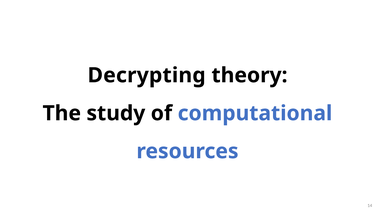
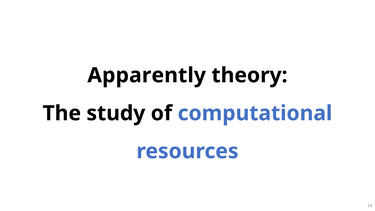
Decrypting: Decrypting -> Apparently
